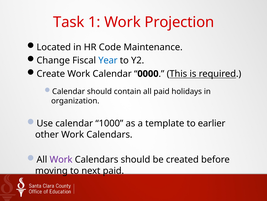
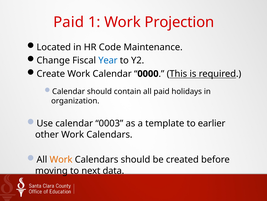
Task at (69, 22): Task -> Paid
1000: 1000 -> 0003
Work at (61, 159) colour: purple -> orange
next paid: paid -> data
